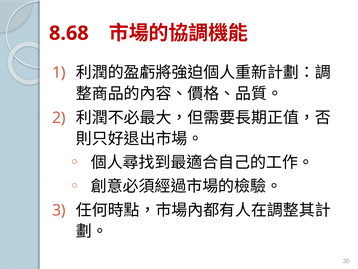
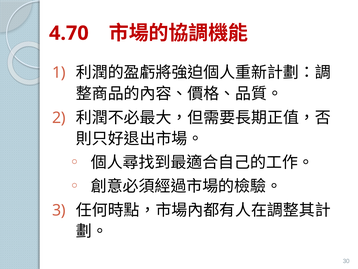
8.68: 8.68 -> 4.70
